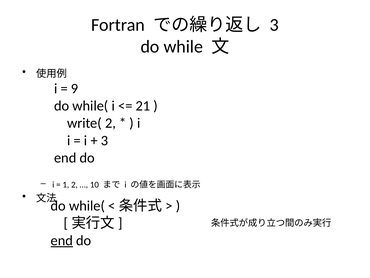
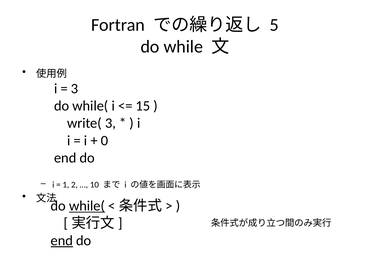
3 at (274, 25): 3 -> 5
9 at (75, 88): 9 -> 3
21: 21 -> 15
write( 2: 2 -> 3
3 at (105, 140): 3 -> 0
while( at (87, 206) underline: none -> present
